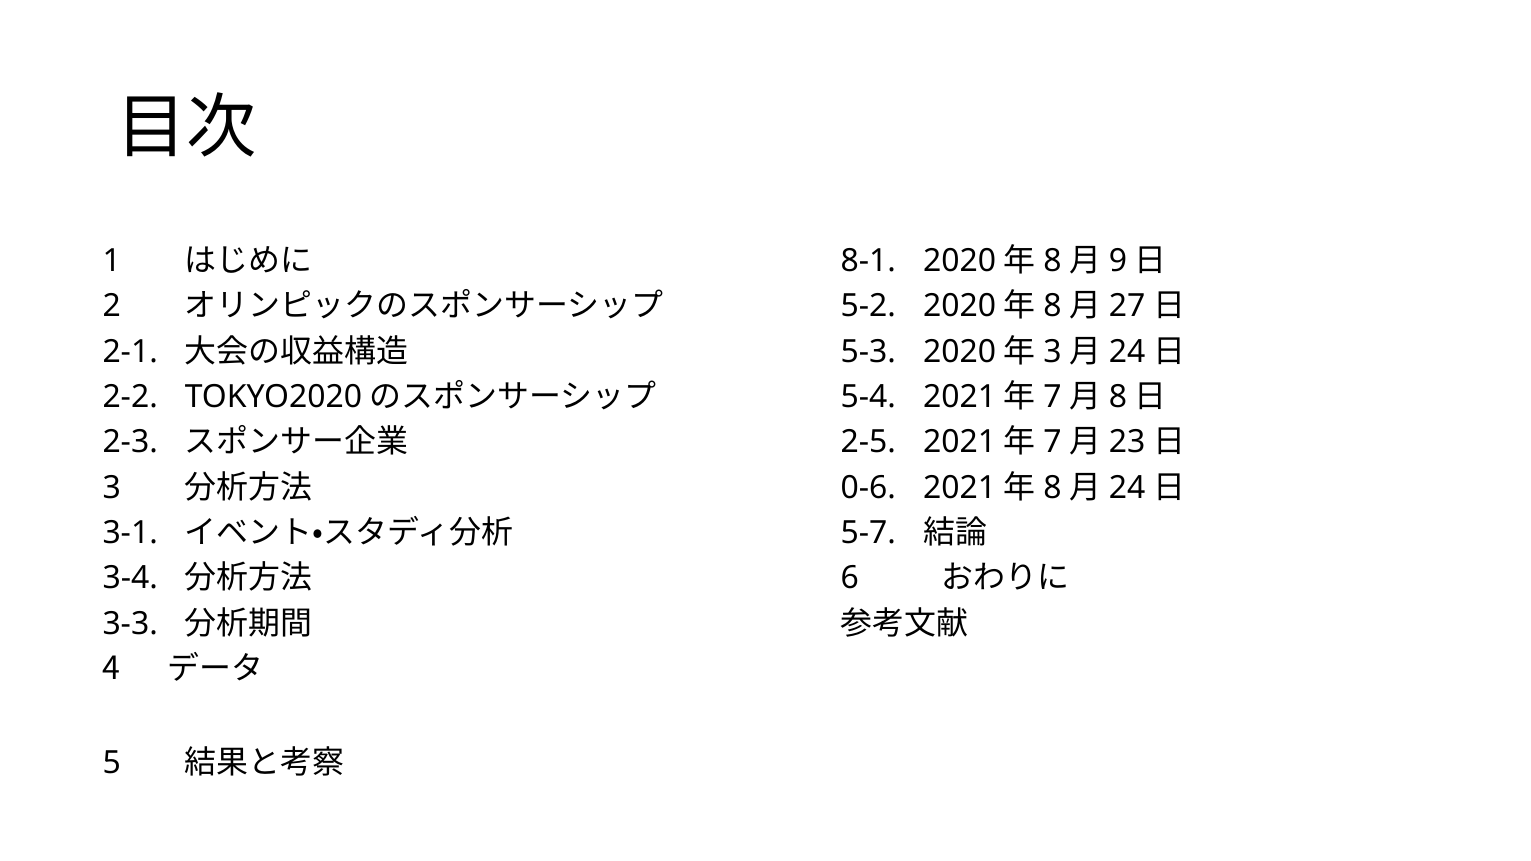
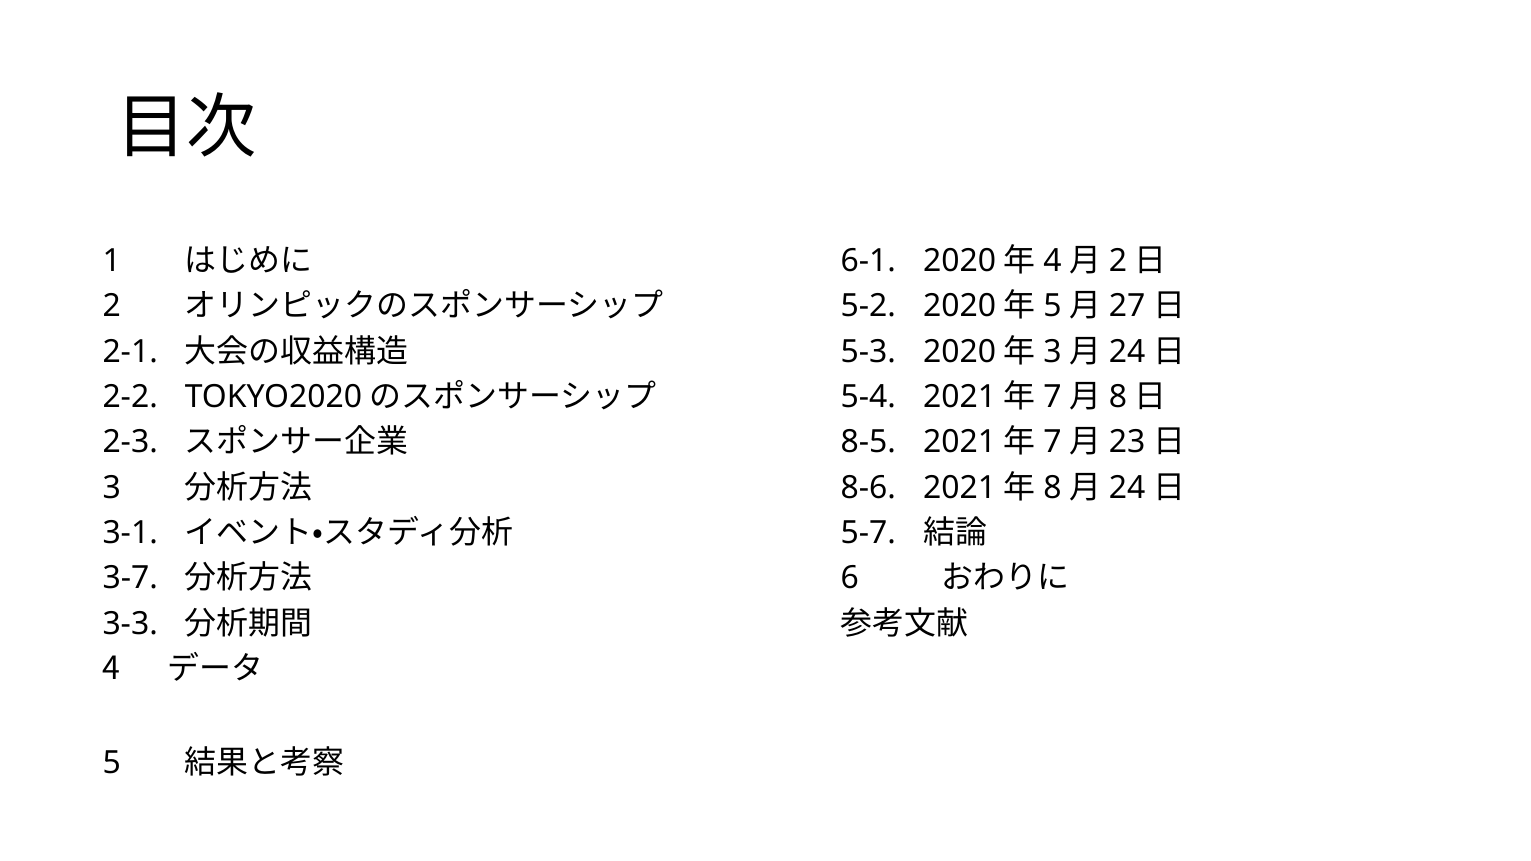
8-1: 8-1 -> 6-1
8 at (1053, 261): 8 -> 4
9 at (1118, 261): 9 -> 2
8 at (1053, 306): 8 -> 5
2-5: 2-5 -> 8-5
0-6: 0-6 -> 8-6
3-4: 3-4 -> 3-7
